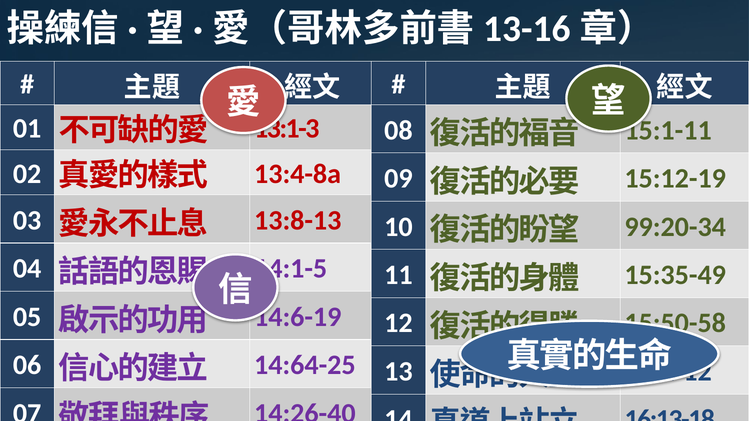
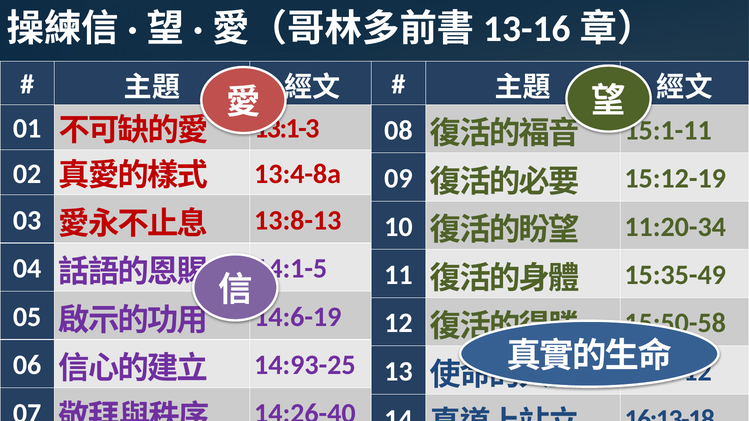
99:20-34: 99:20-34 -> 11:20-34
14:64-25: 14:64-25 -> 14:93-25
